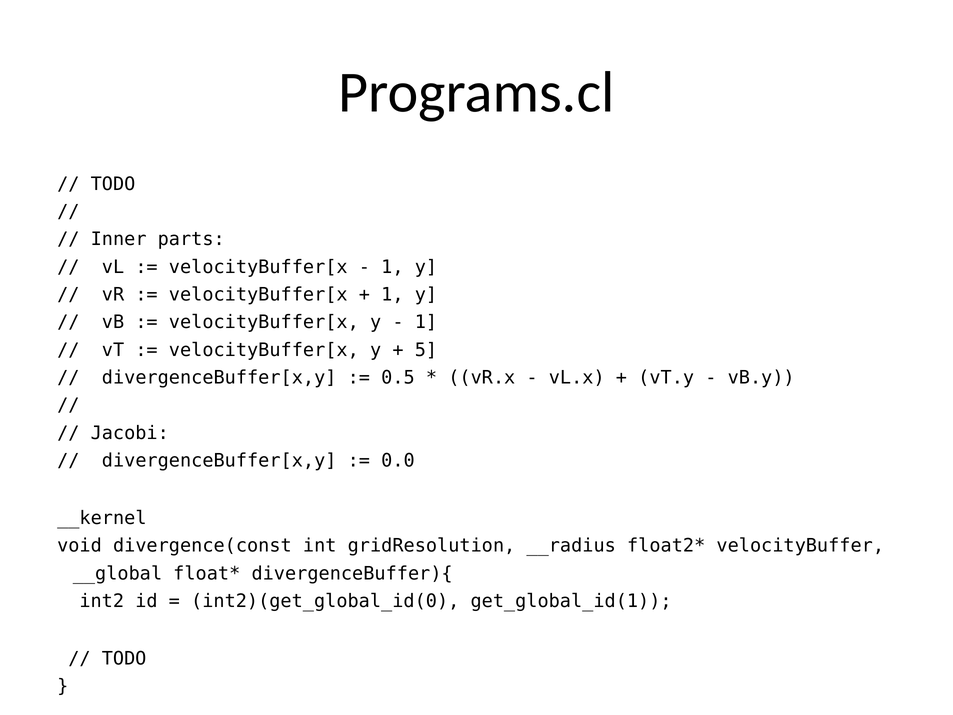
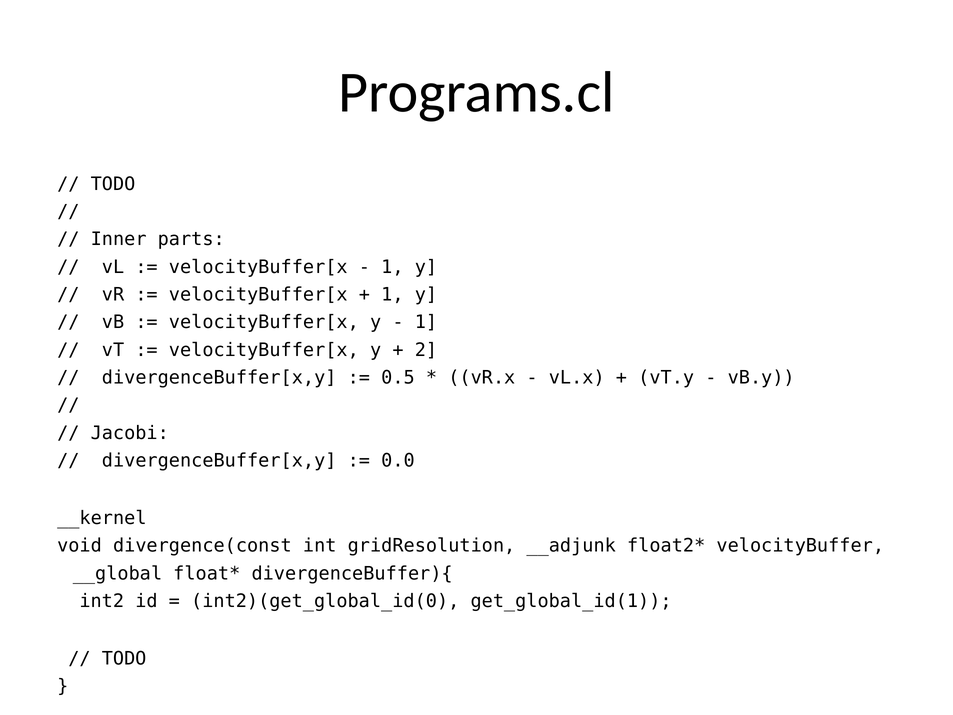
5: 5 -> 2
__radius: __radius -> __adjunk
